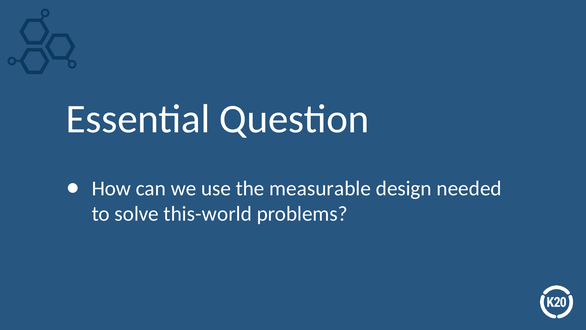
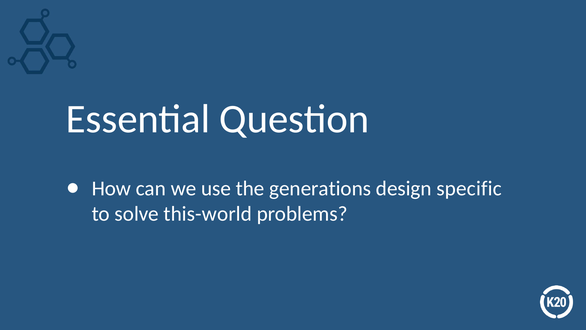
measurable: measurable -> generations
needed: needed -> specific
